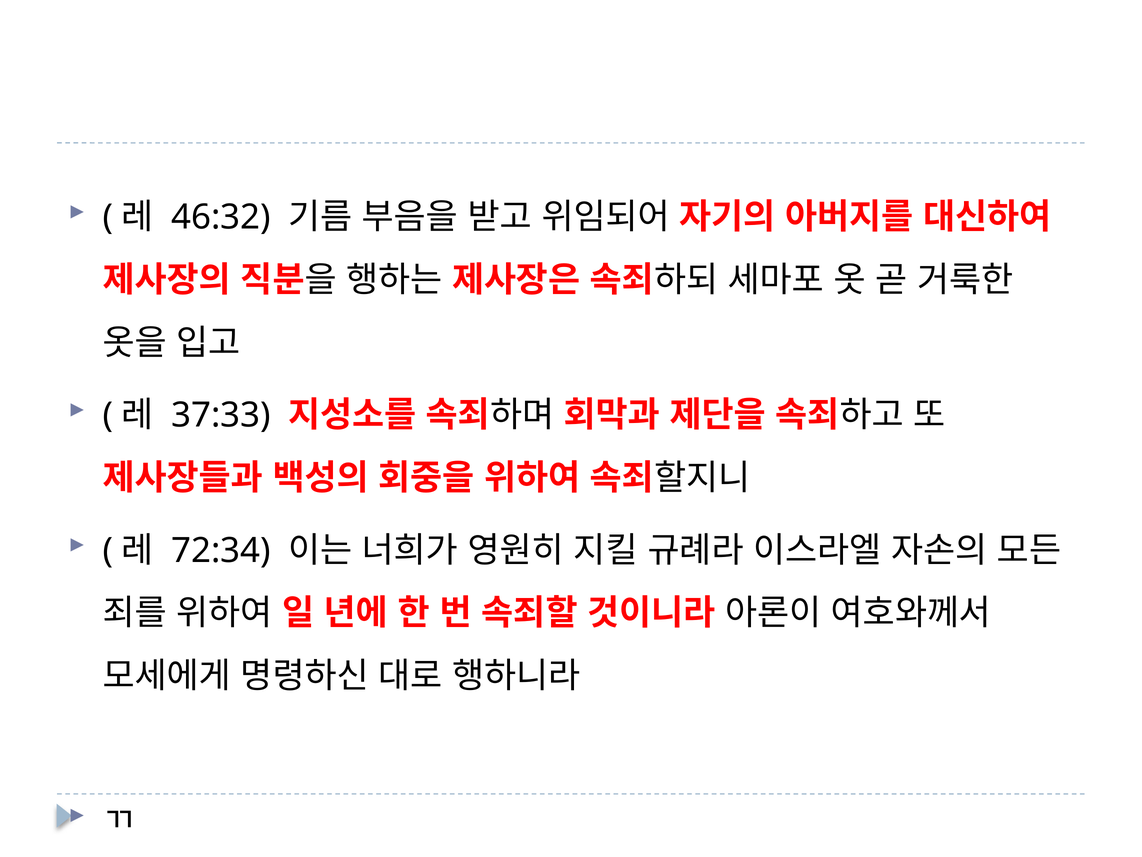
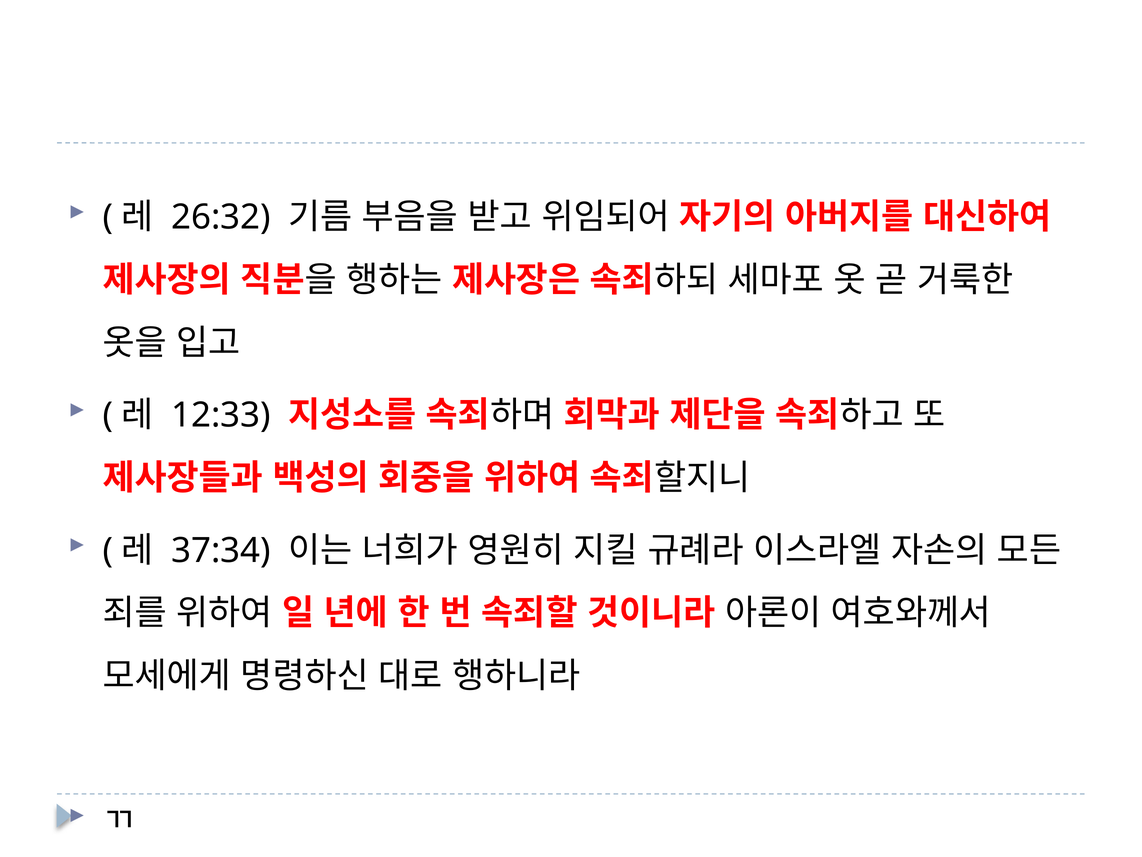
46:32: 46:32 -> 26:32
37:33: 37:33 -> 12:33
72:34: 72:34 -> 37:34
